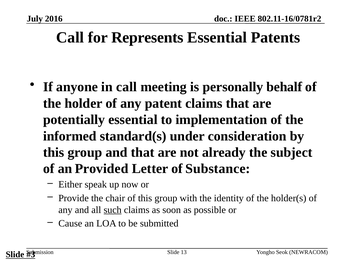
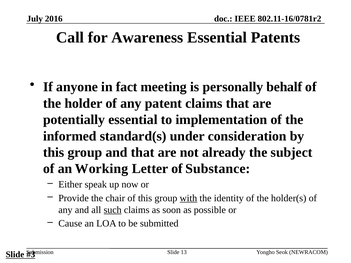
Represents: Represents -> Awareness
in call: call -> fact
Provided: Provided -> Working
with underline: none -> present
